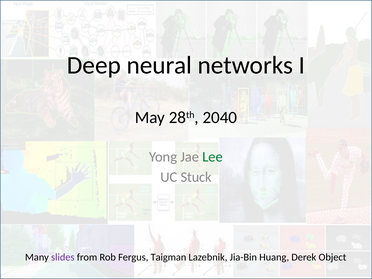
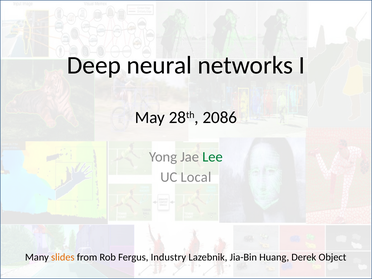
2040: 2040 -> 2086
Stuck: Stuck -> Local
slides colour: purple -> orange
Taigman: Taigman -> Industry
